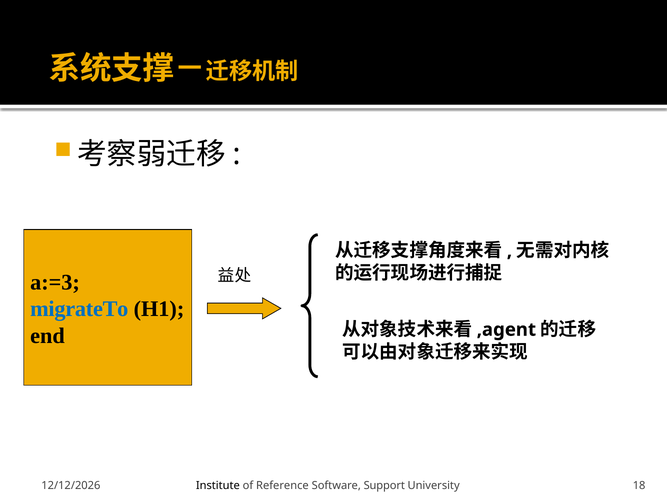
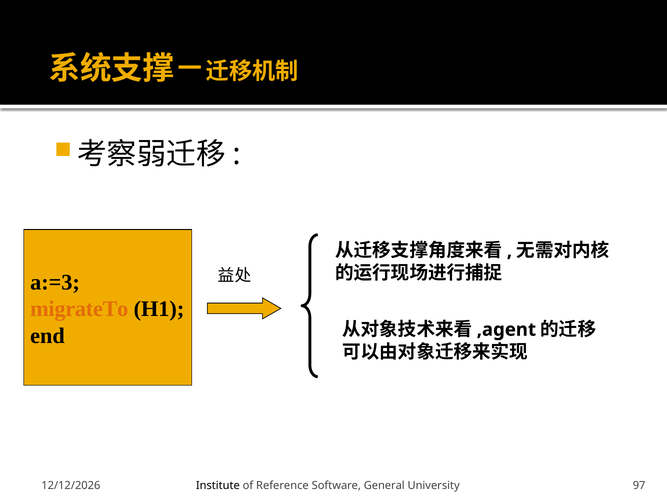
migrateTo colour: blue -> orange
Support: Support -> General
18: 18 -> 97
